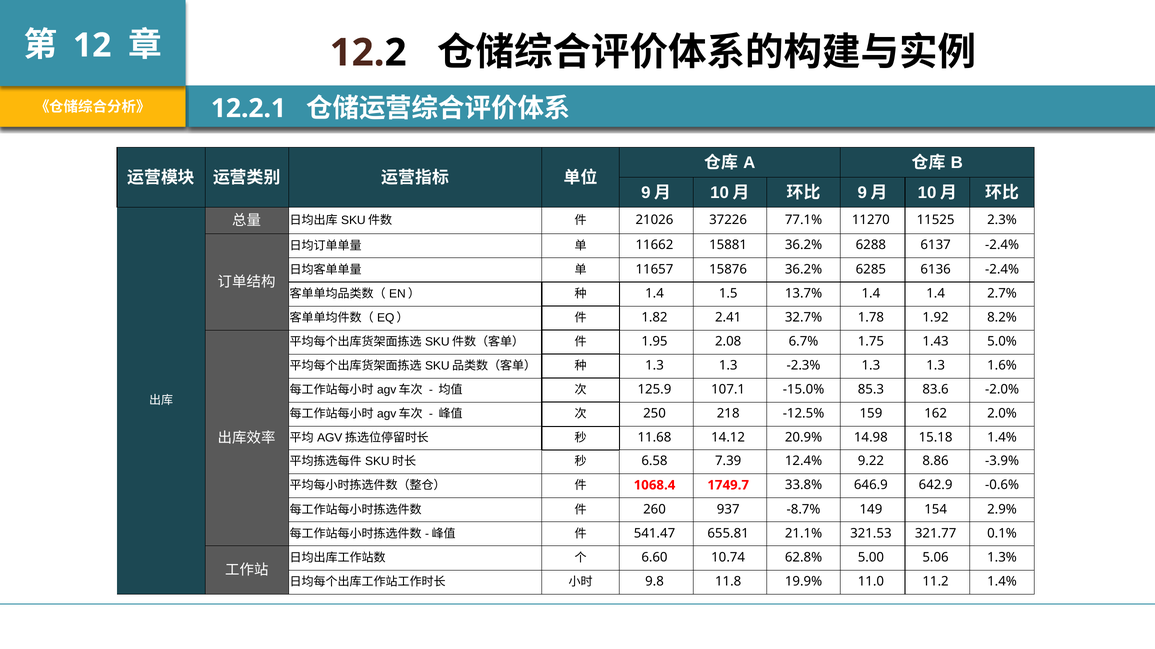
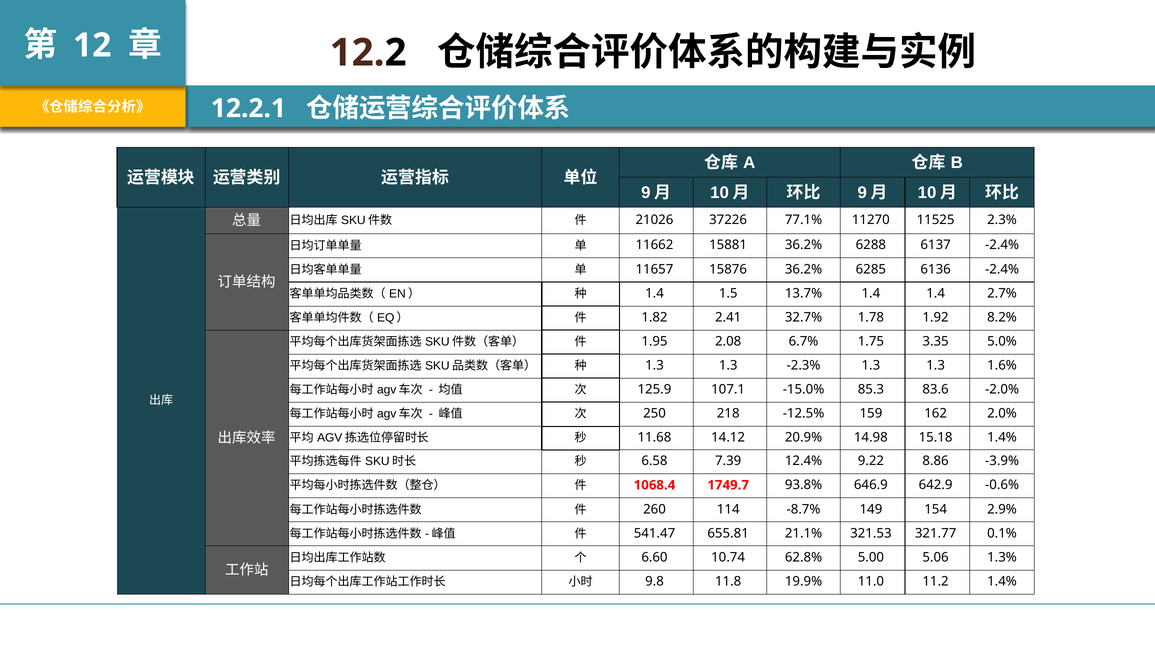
1.43: 1.43 -> 3.35
33.8%: 33.8% -> 93.8%
937: 937 -> 114
